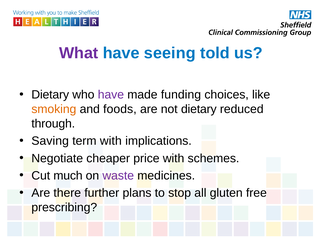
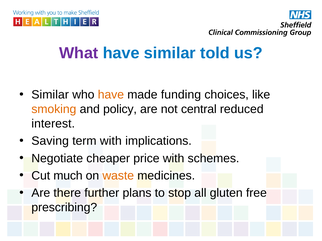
have seeing: seeing -> similar
Dietary at (50, 95): Dietary -> Similar
have at (111, 95) colour: purple -> orange
foods: foods -> policy
not dietary: dietary -> central
through: through -> interest
waste colour: purple -> orange
